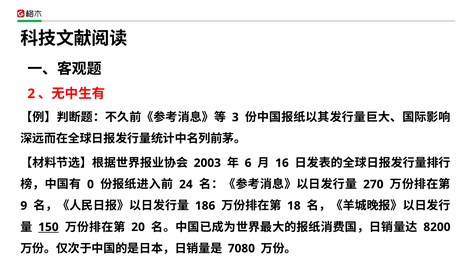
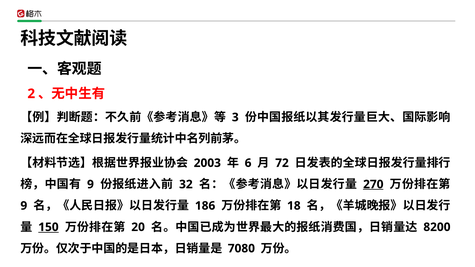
16: 16 -> 72
0 at (90, 185): 0 -> 9
24: 24 -> 32
270 underline: none -> present
